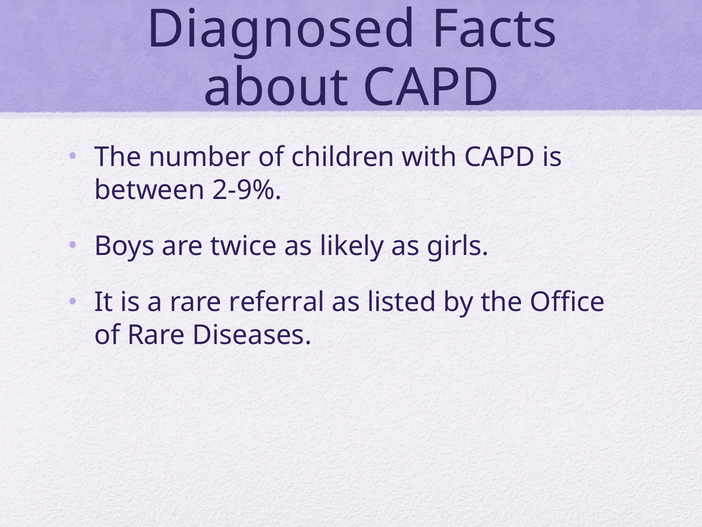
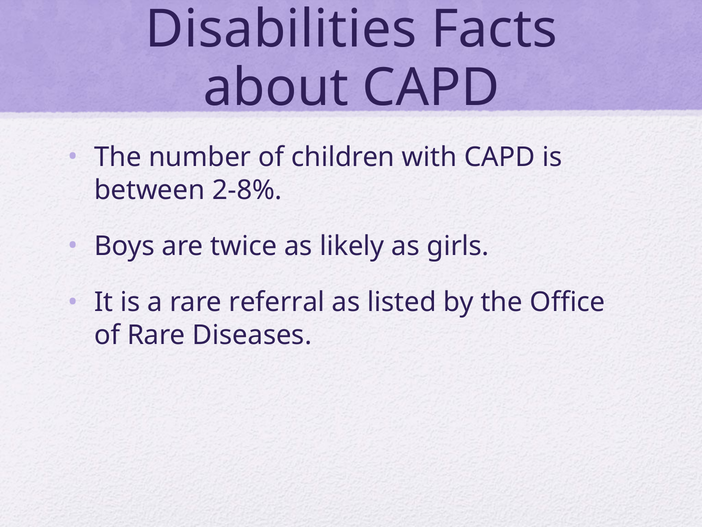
Diagnosed: Diagnosed -> Disabilities
2-9%: 2-9% -> 2-8%
